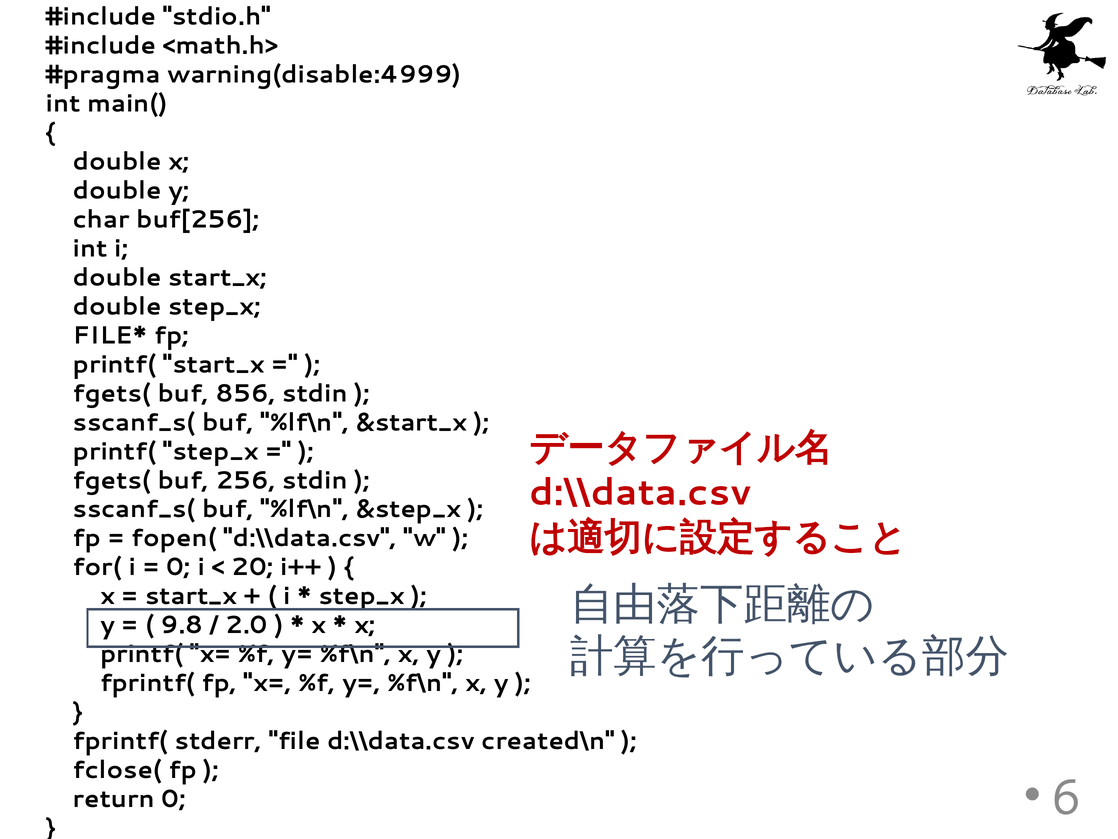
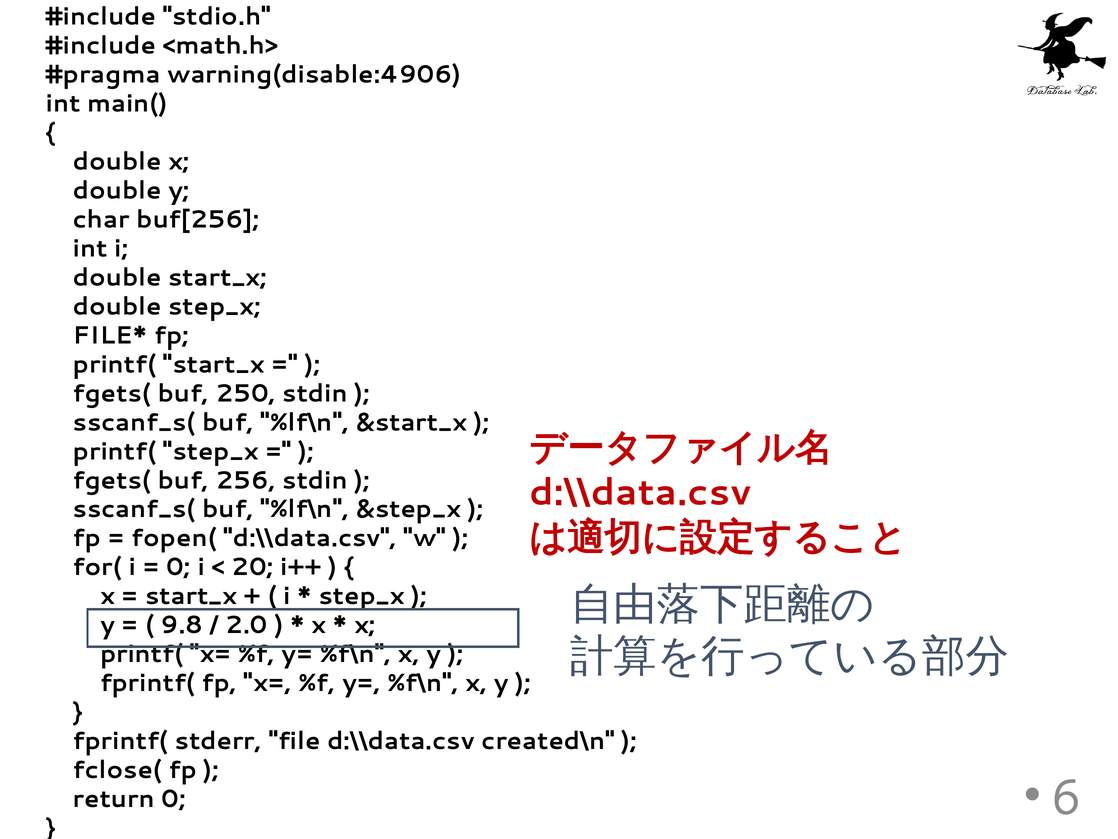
warning(disable:4999: warning(disable:4999 -> warning(disable:4906
856: 856 -> 250
